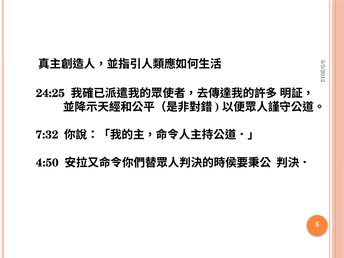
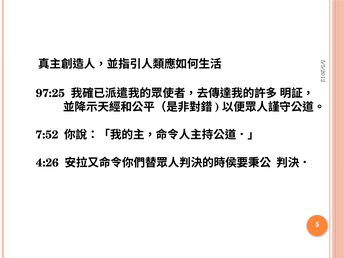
24:25: 24:25 -> 97:25
7:32: 7:32 -> 7:52
4:50: 4:50 -> 4:26
